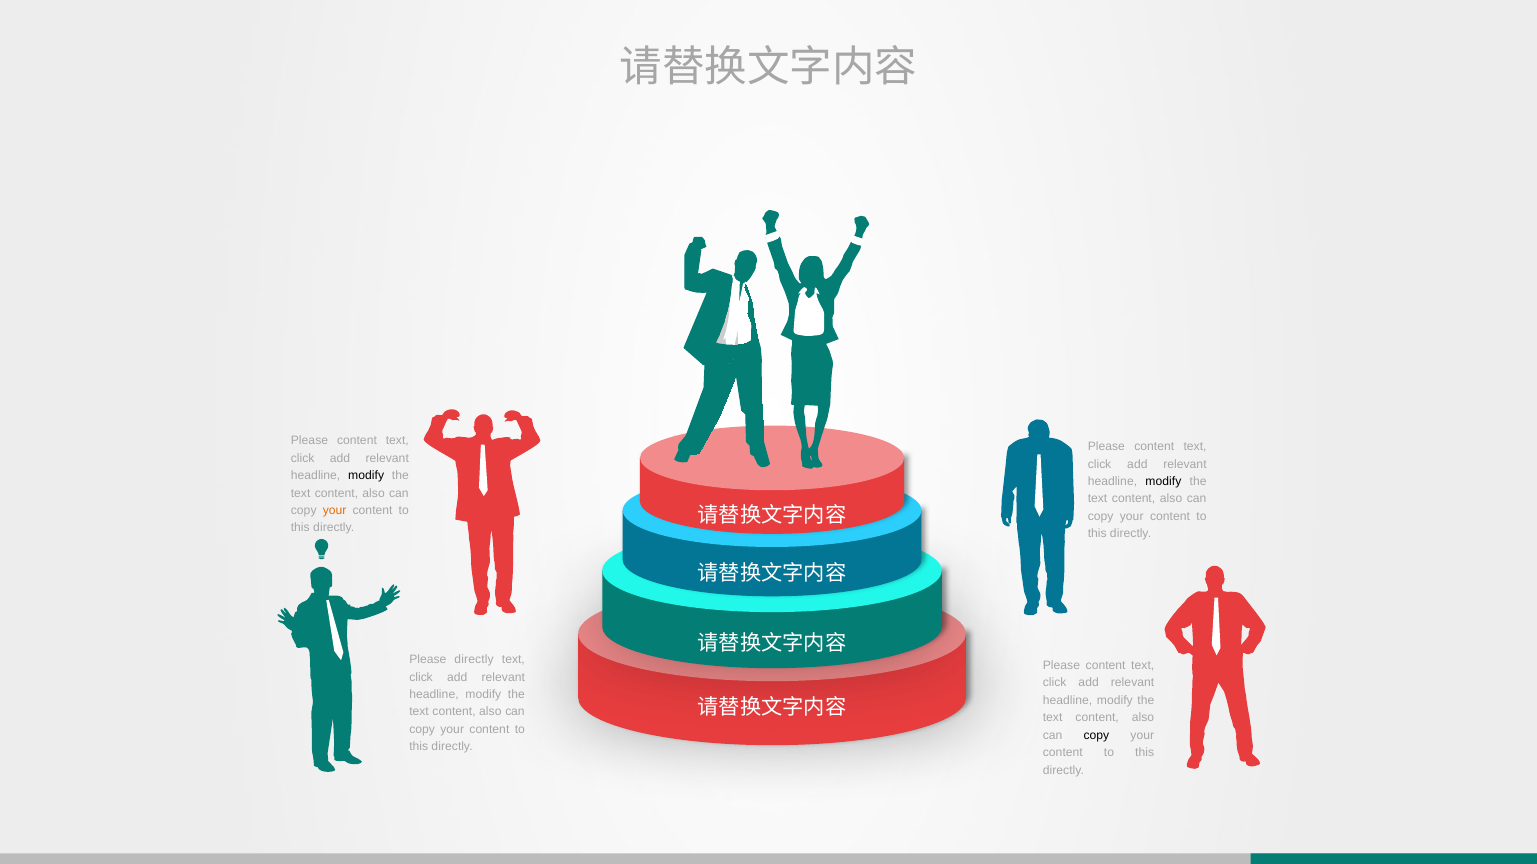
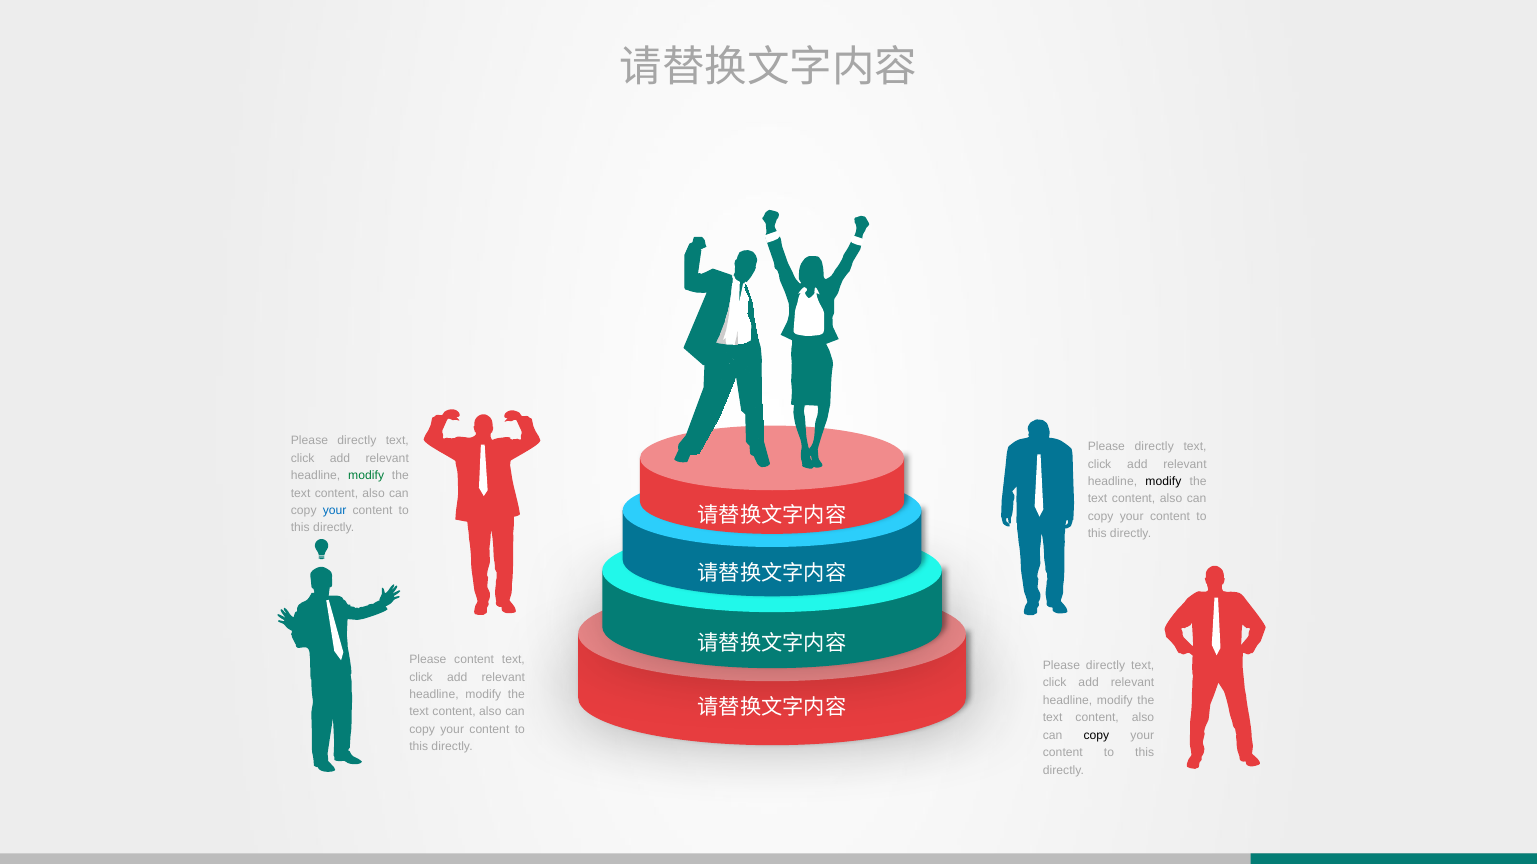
content at (357, 441): content -> directly
content at (1154, 447): content -> directly
modify at (366, 476) colour: black -> green
your at (335, 511) colour: orange -> blue
Please directly: directly -> content
content at (1106, 666): content -> directly
